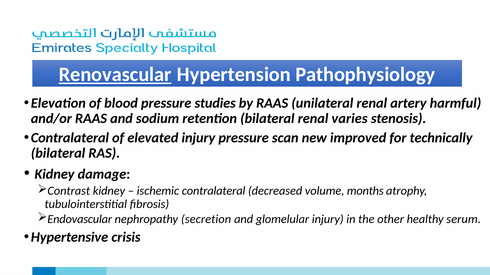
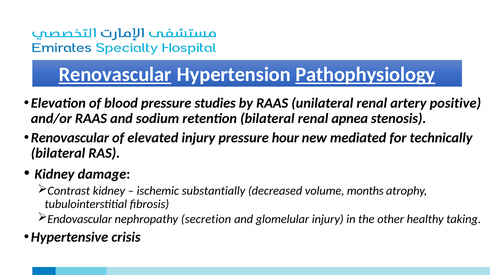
Pathophysiology underline: none -> present
harmful: harmful -> positive
varies: varies -> apnea
Contralateral at (70, 138): Contralateral -> Renovascular
scan: scan -> hour
improved: improved -> mediated
ischemic contralateral: contralateral -> substantially
serum: serum -> taking
